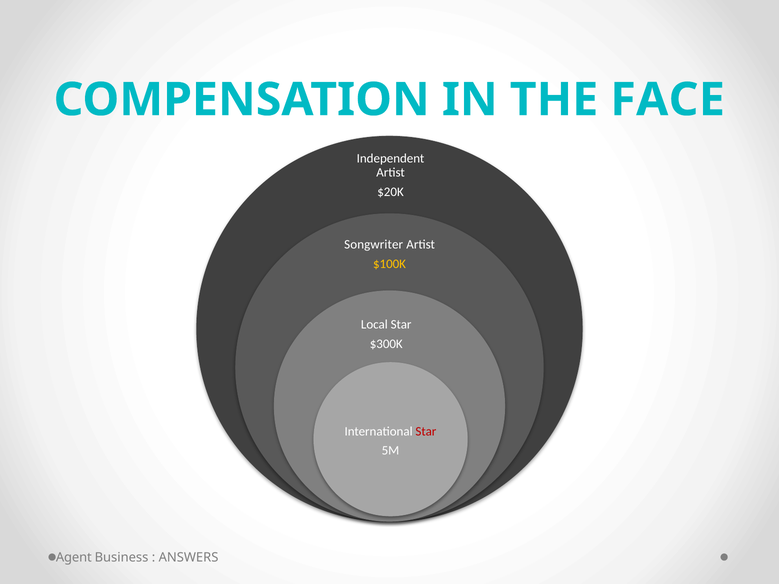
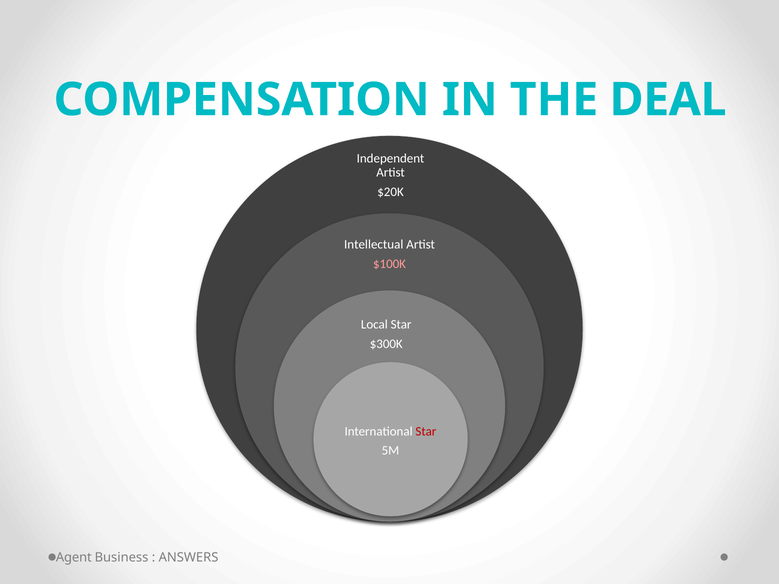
FACE: FACE -> DEAL
Songwriter: Songwriter -> Intellectual
$100K colour: yellow -> pink
